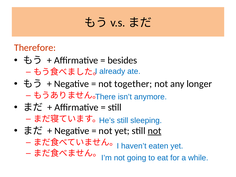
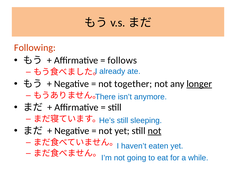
Therefore: Therefore -> Following
besides: besides -> follows
longer underline: none -> present
